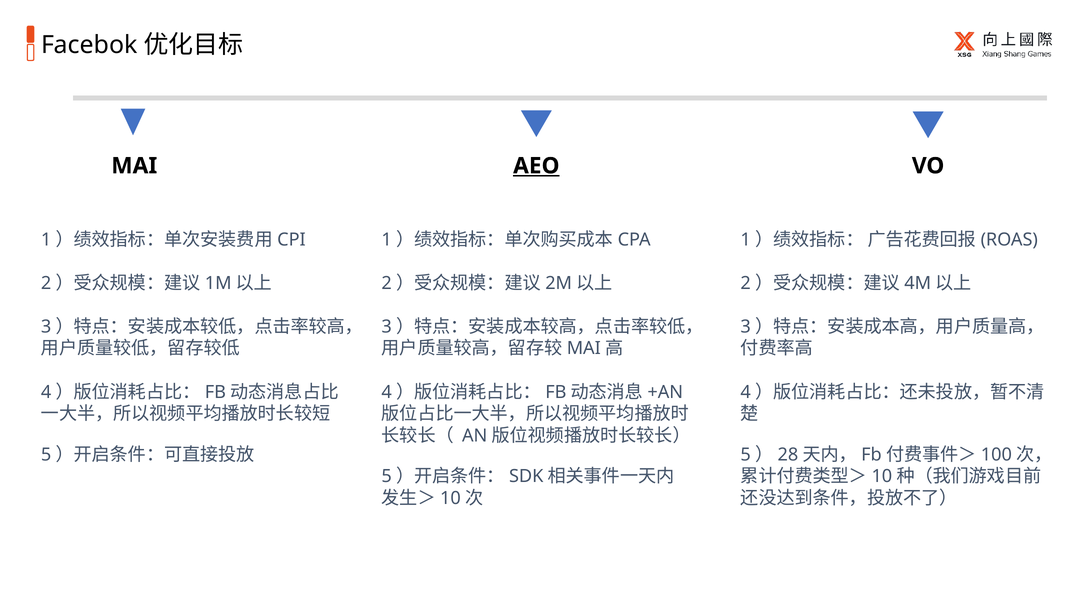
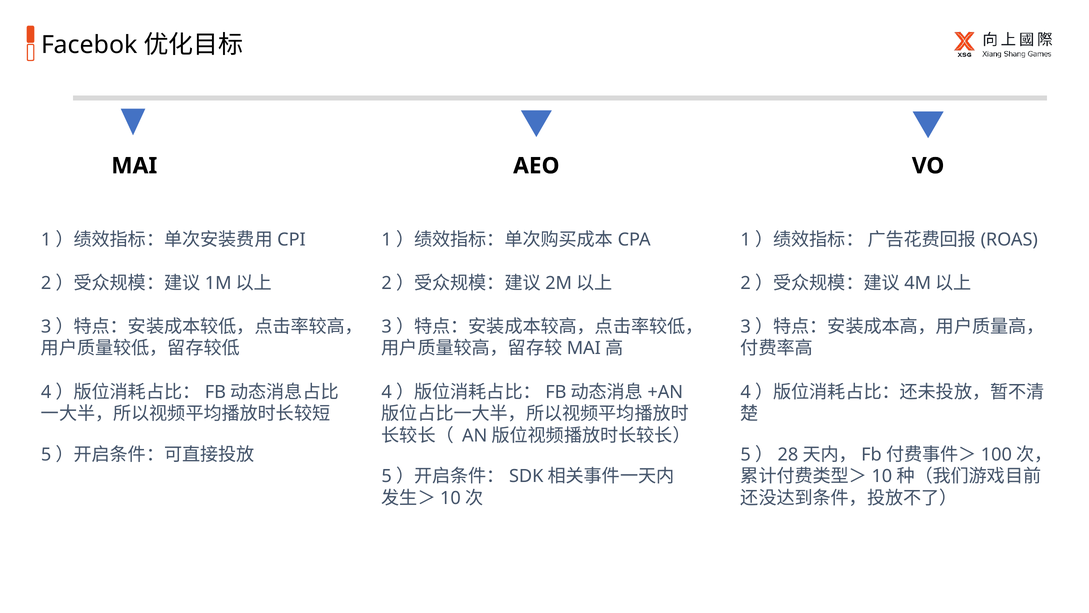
AEO underline: present -> none
